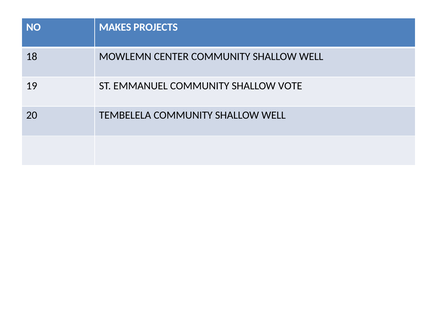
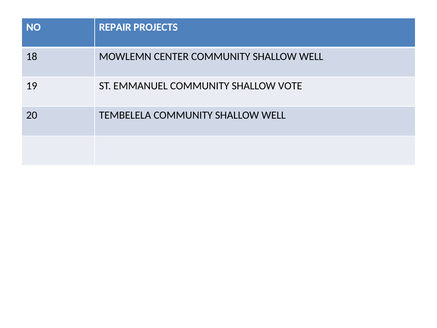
MAKES: MAKES -> REPAIR
